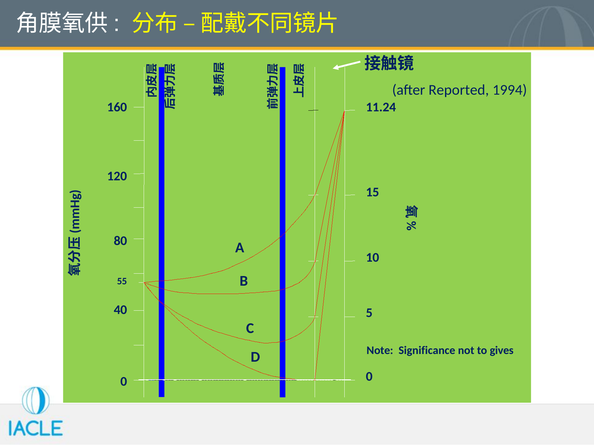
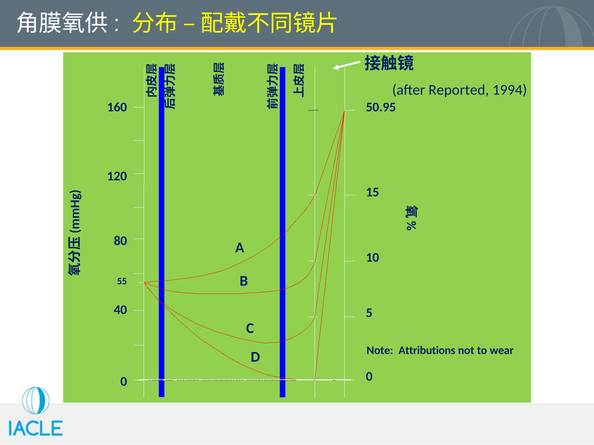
11.24: 11.24 -> 50.95
Significance: Significance -> Attributions
gives: gives -> wear
